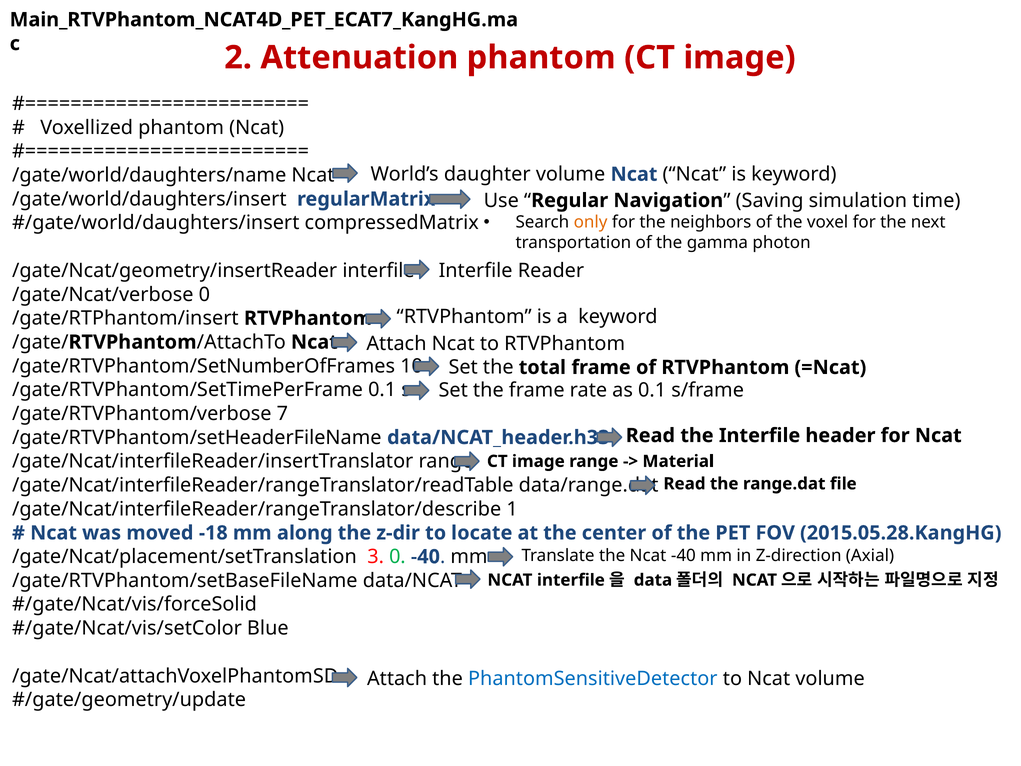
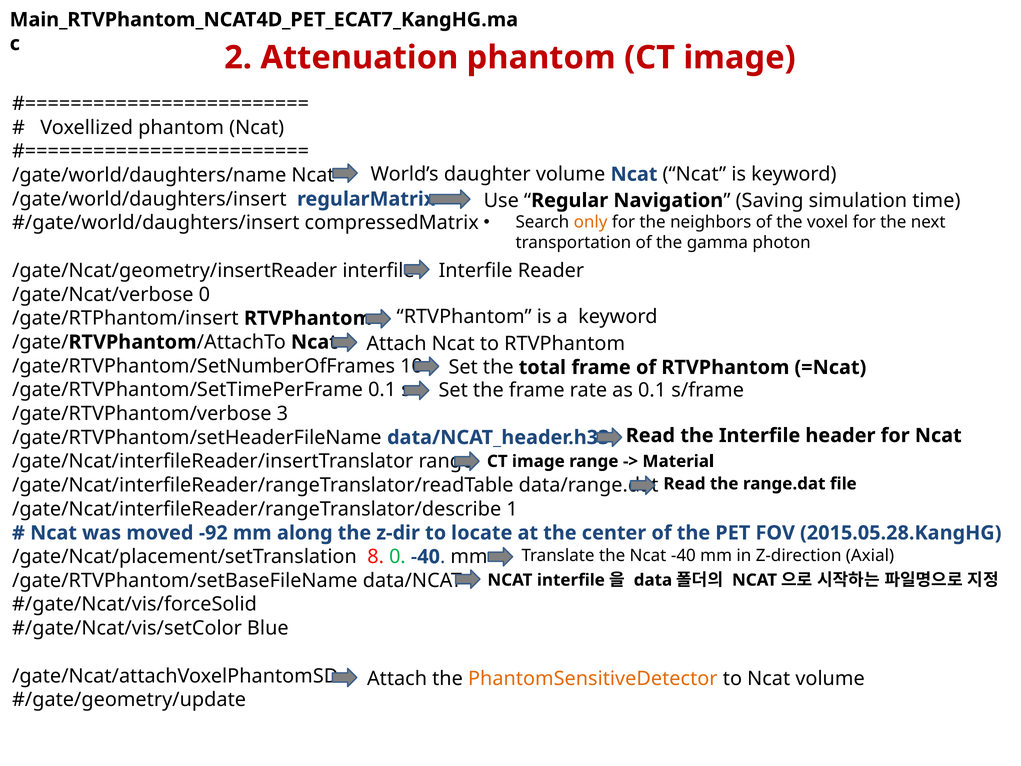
7: 7 -> 3
-18: -18 -> -92
3: 3 -> 8
PhantomSensitiveDetector colour: blue -> orange
